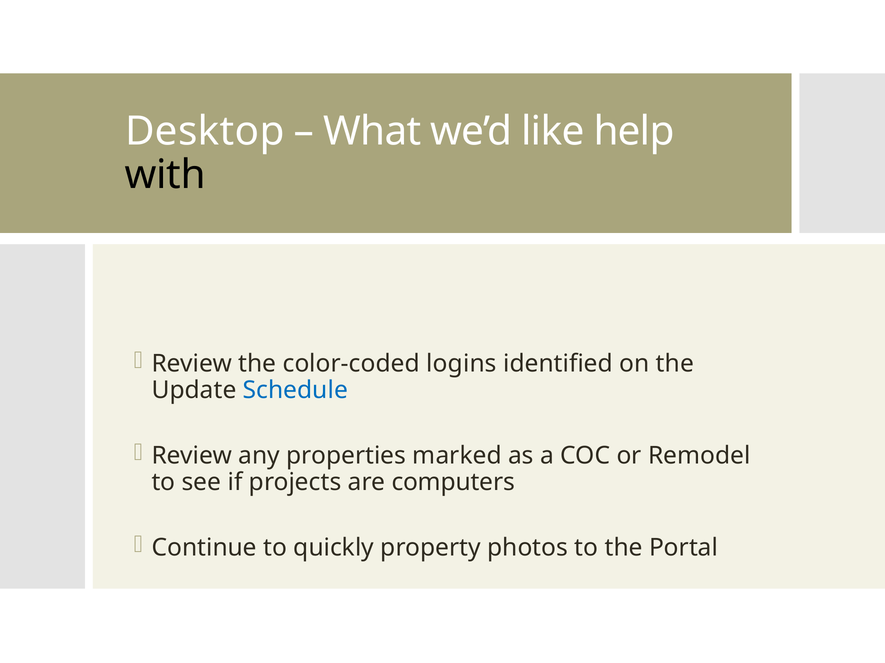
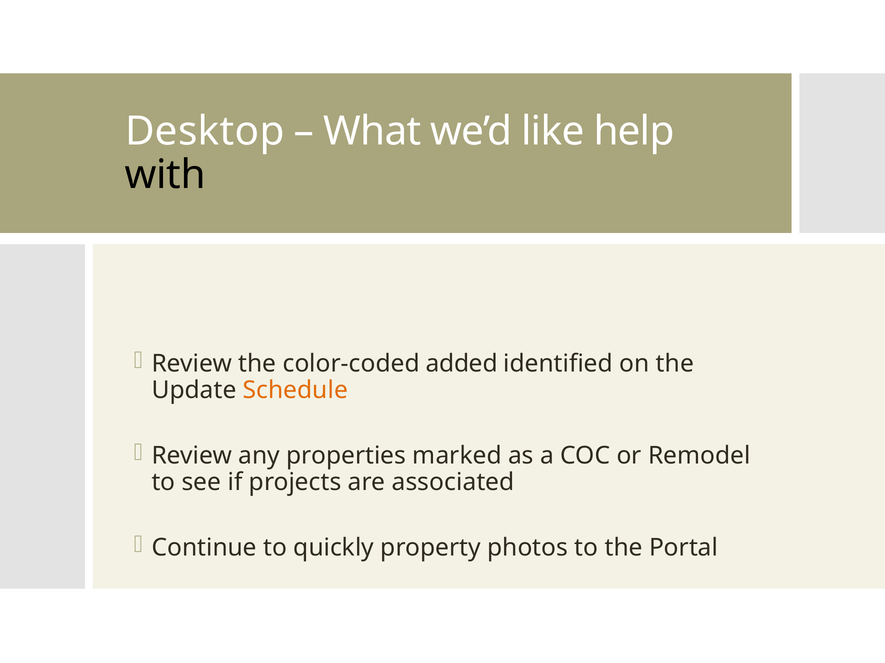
logins: logins -> added
Schedule colour: blue -> orange
computers: computers -> associated
